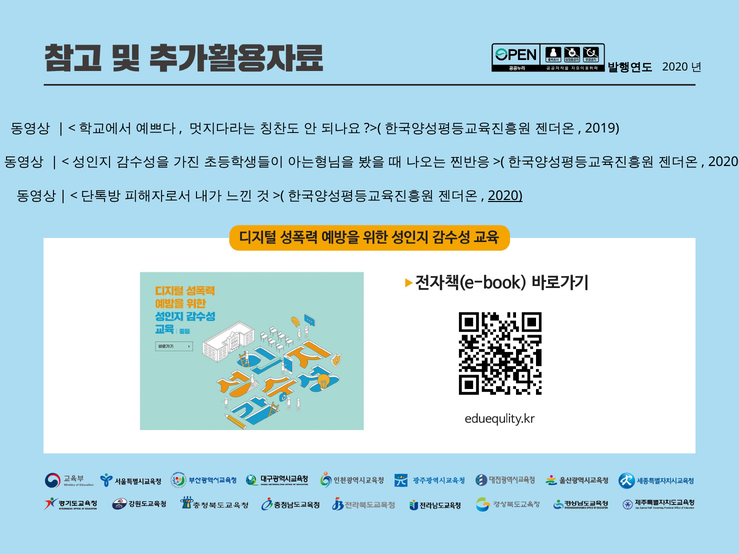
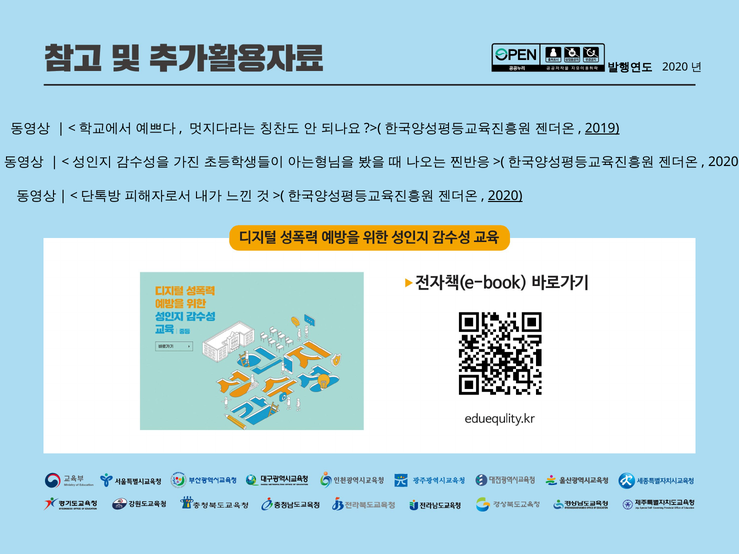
2019 underline: none -> present
